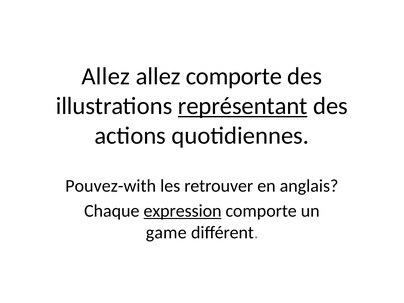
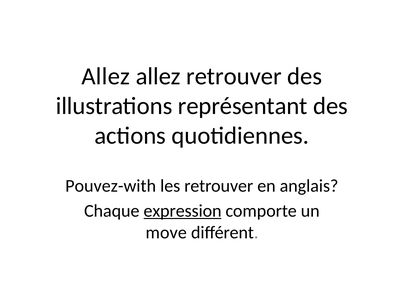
allez comporte: comporte -> retrouver
représentant underline: present -> none
game: game -> move
